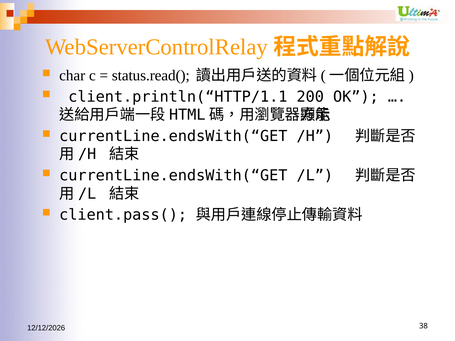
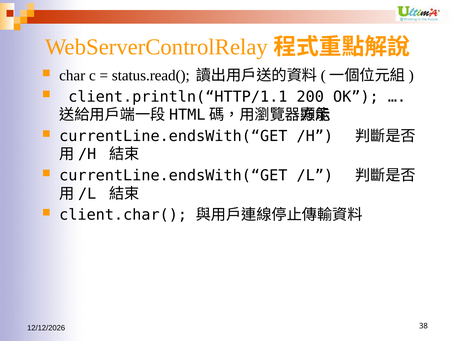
client.pass(: client.pass( -> client.char(
